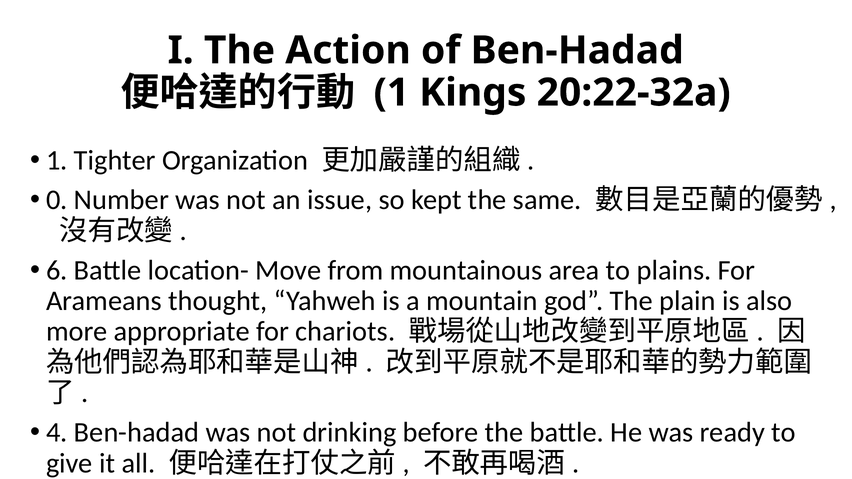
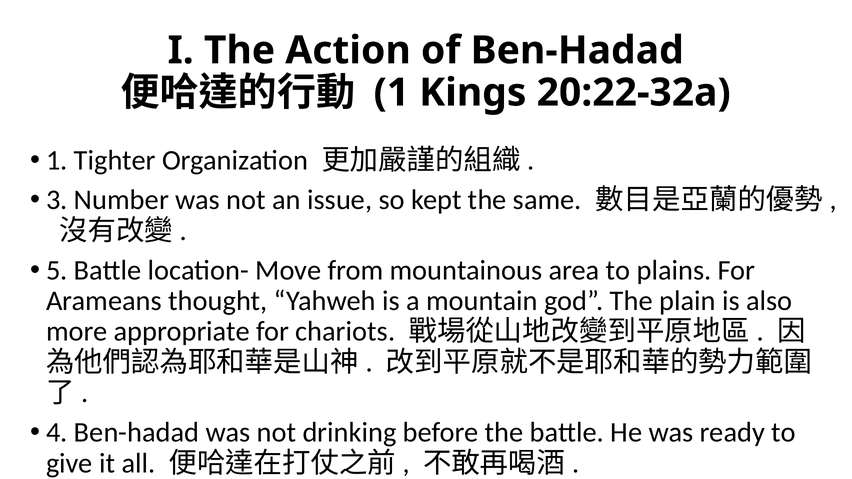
0: 0 -> 3
6: 6 -> 5
